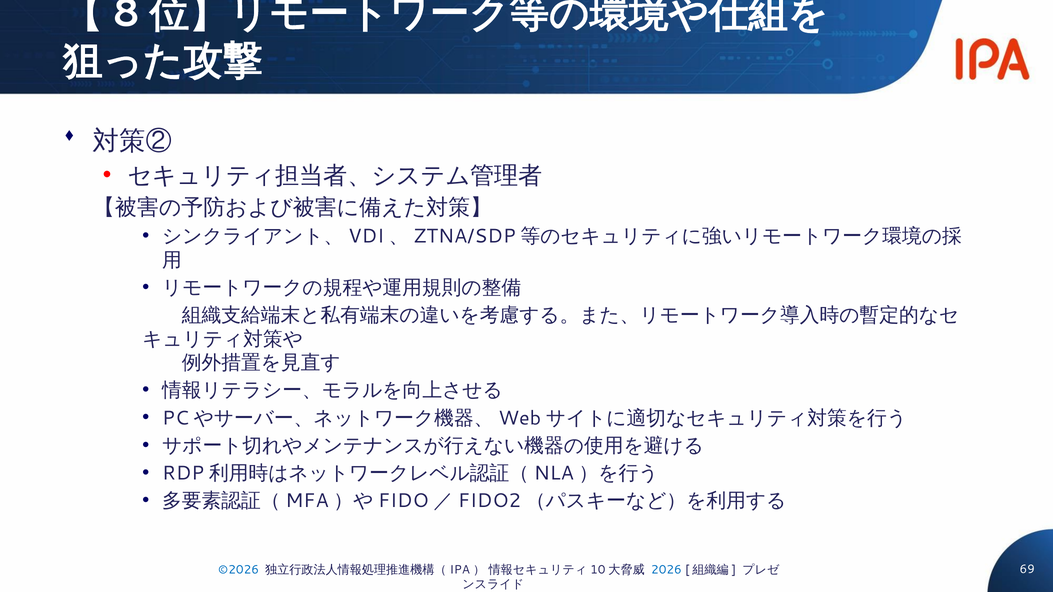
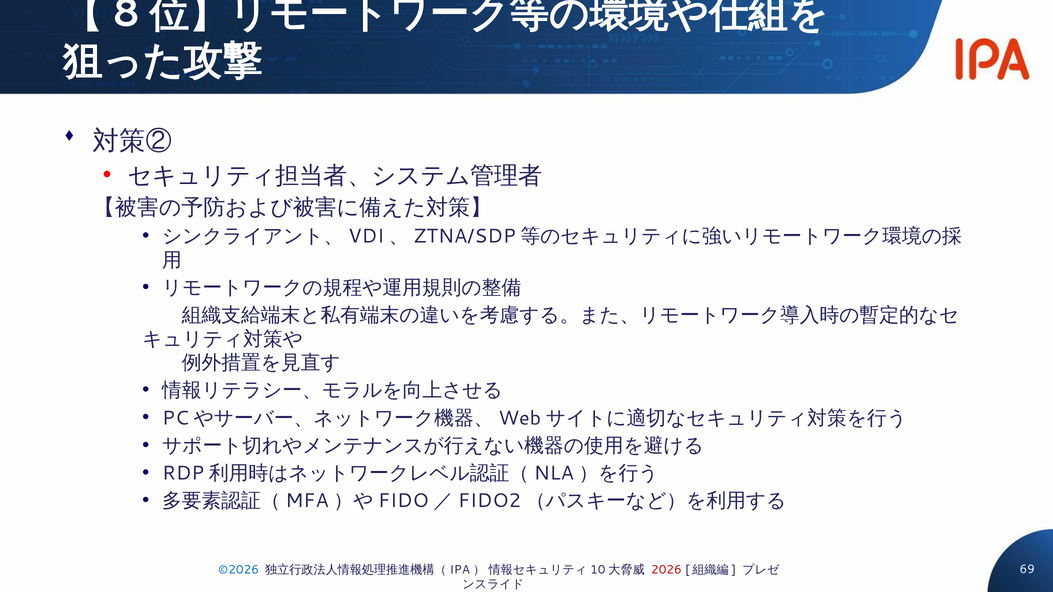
2026 colour: blue -> red
